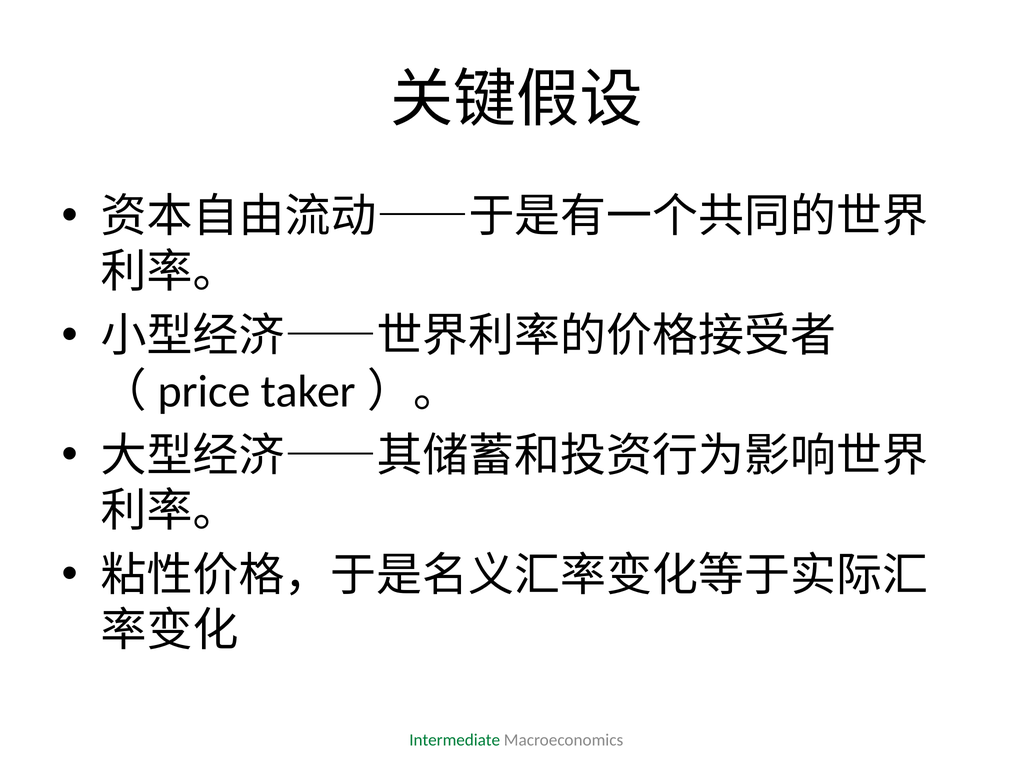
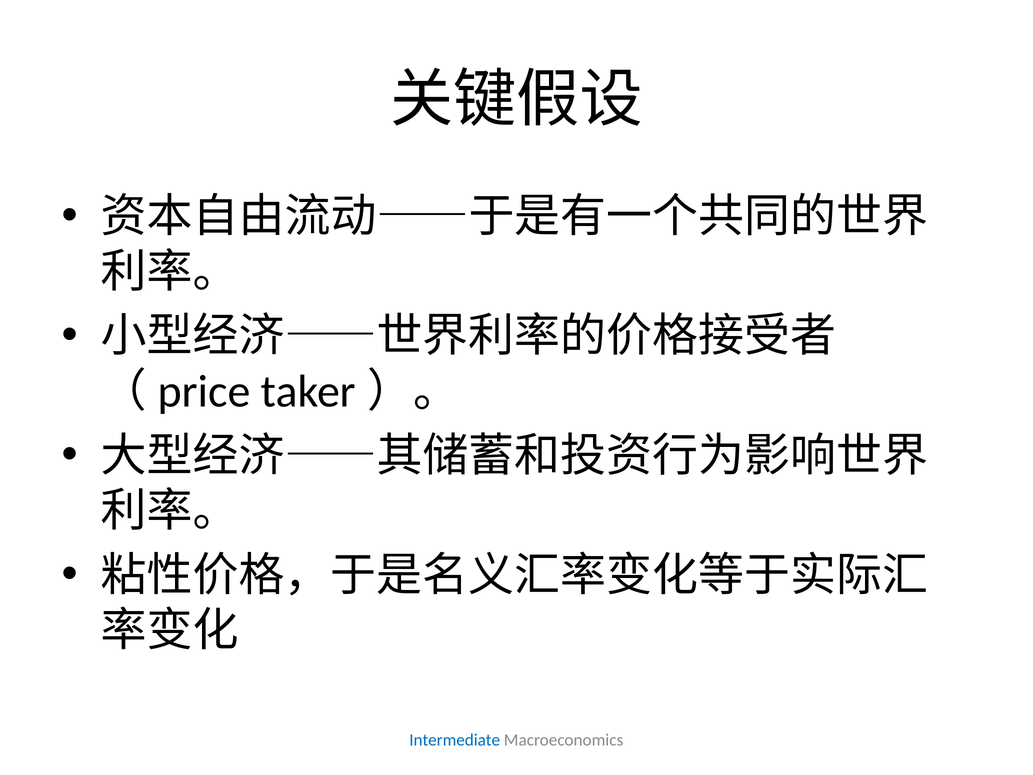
Intermediate colour: green -> blue
